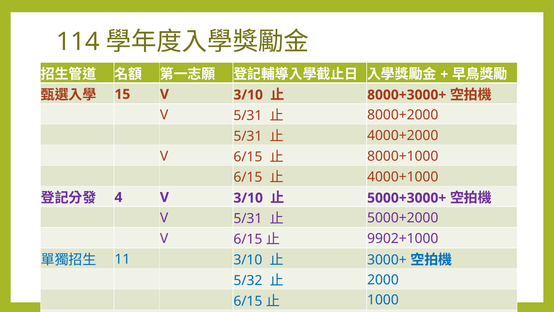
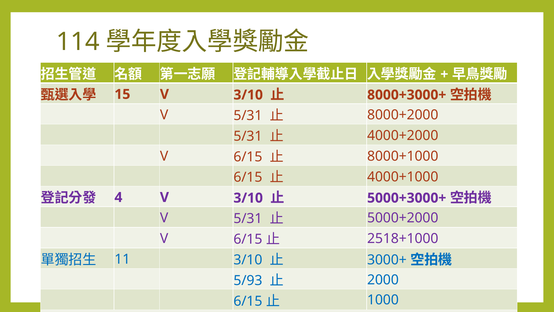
9902+1000: 9902+1000 -> 2518+1000
5/32: 5/32 -> 5/93
